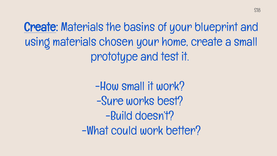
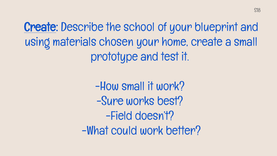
Create Materials: Materials -> Describe
basins: basins -> school
Build: Build -> Field
